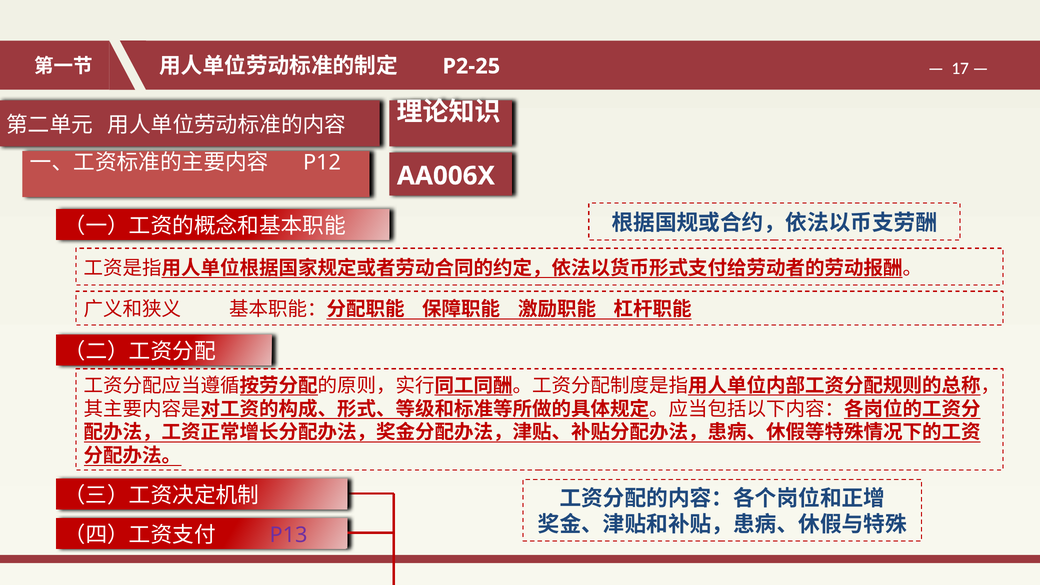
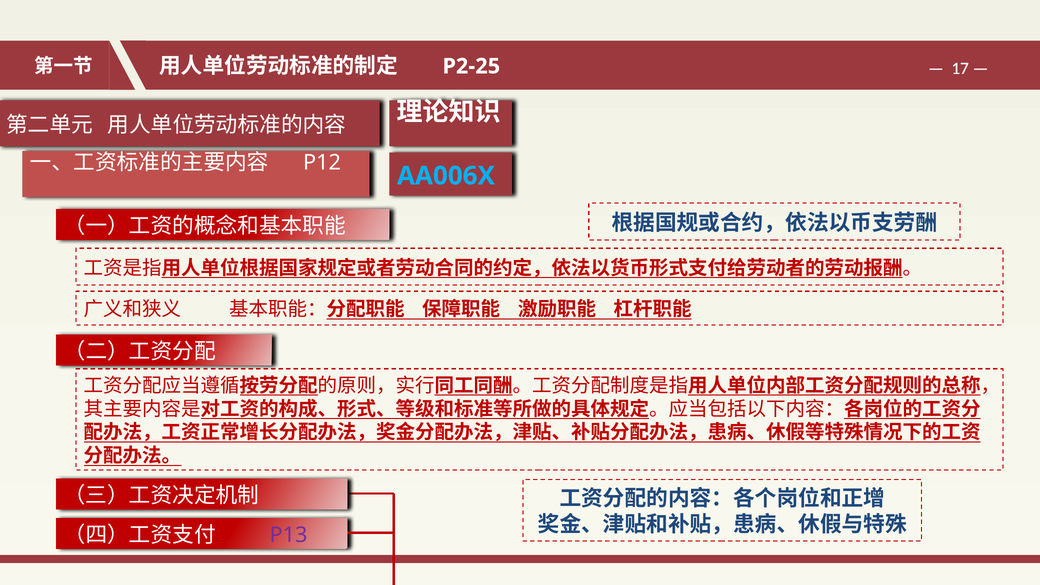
AA006X colour: white -> light blue
